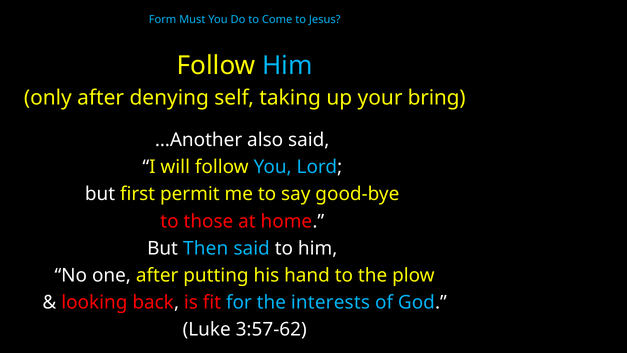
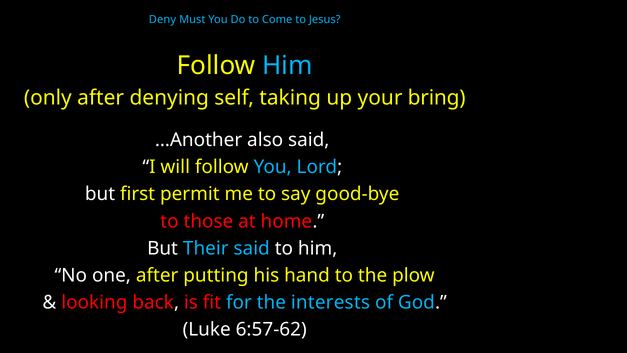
Form: Form -> Deny
Then: Then -> Their
3:57-62: 3:57-62 -> 6:57-62
